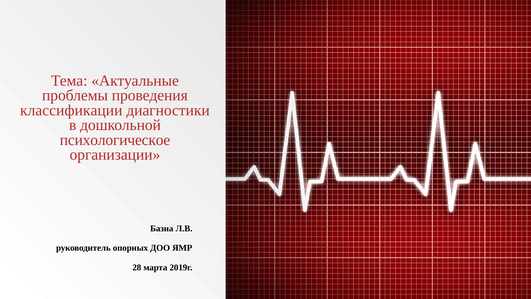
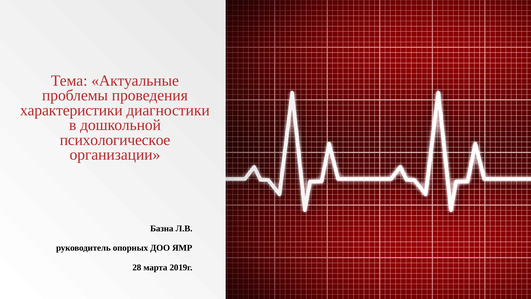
классификации: классификации -> характеристики
